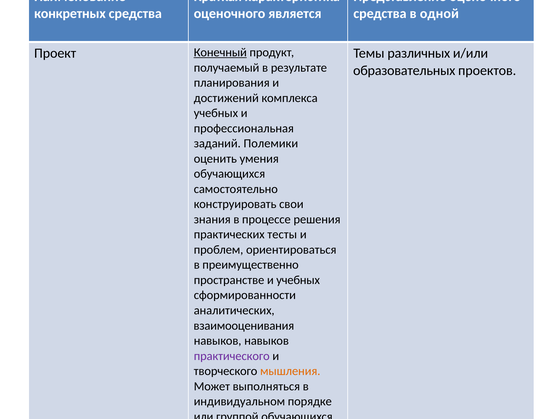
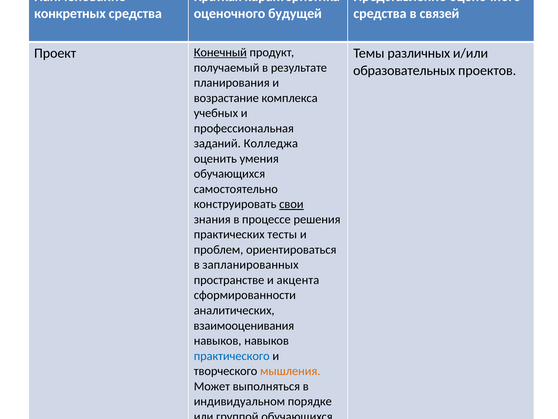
является: является -> будущей
одной: одной -> связей
достижений: достижений -> возрастание
Полемики: Полемики -> Колледжа
свои underline: none -> present
преимущественно: преимущественно -> запланированных
и учебных: учебных -> акцента
практического colour: purple -> blue
